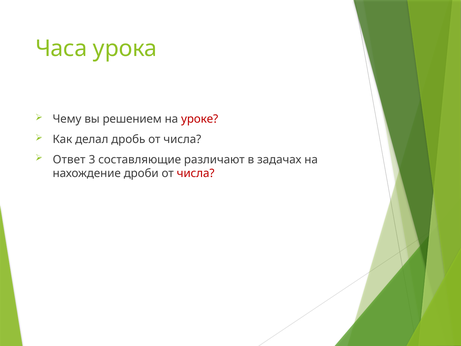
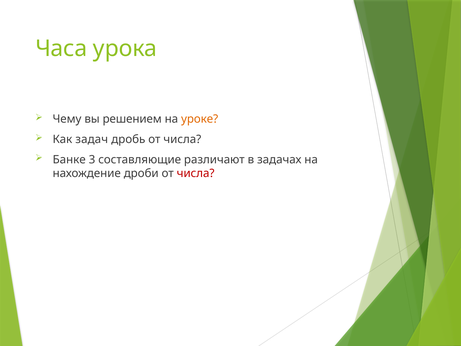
уроке colour: red -> orange
делал: делал -> задач
Ответ: Ответ -> Банке
